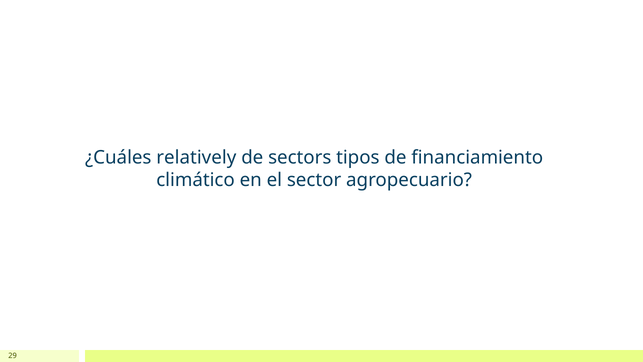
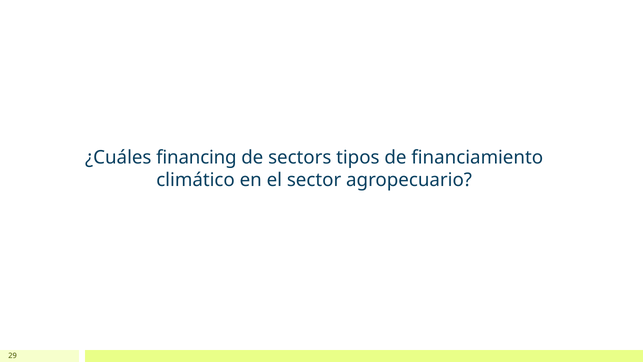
relatively: relatively -> financing
